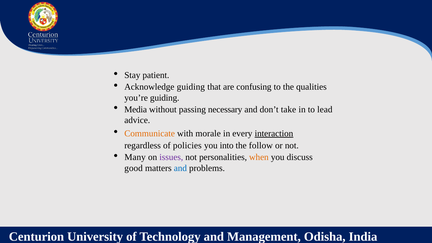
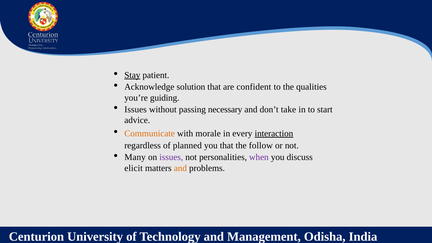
Stay underline: none -> present
Acknowledge guiding: guiding -> solution
confusing: confusing -> confident
Media at (136, 109): Media -> Issues
lead: lead -> start
policies: policies -> planned
you into: into -> that
when colour: orange -> purple
good: good -> elicit
and at (180, 168) colour: blue -> orange
